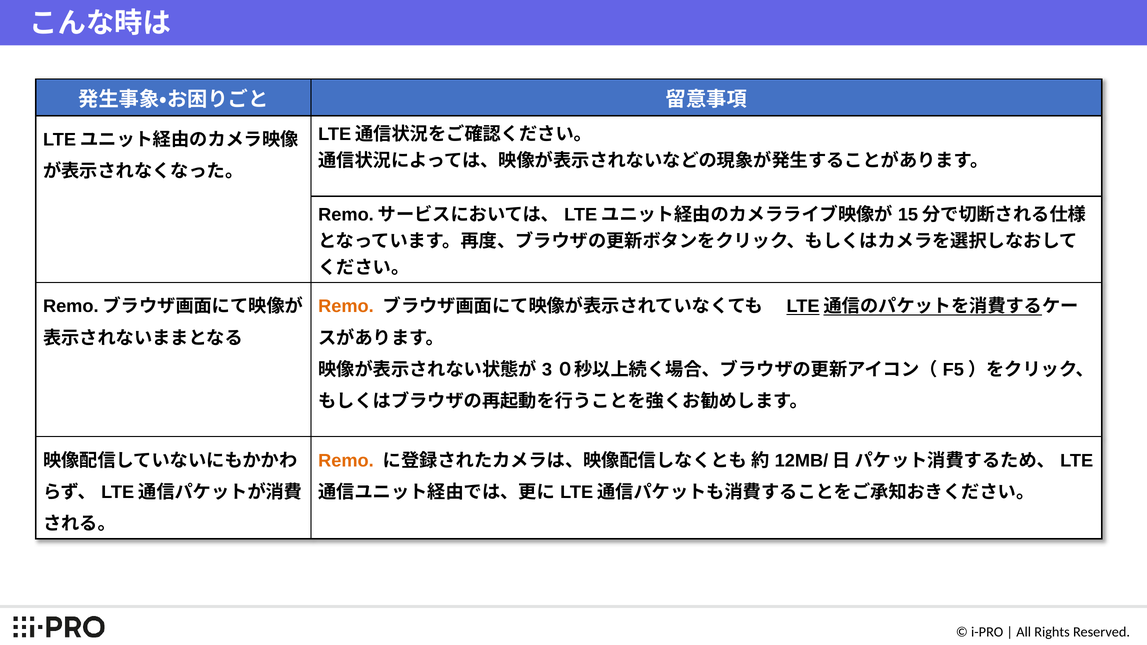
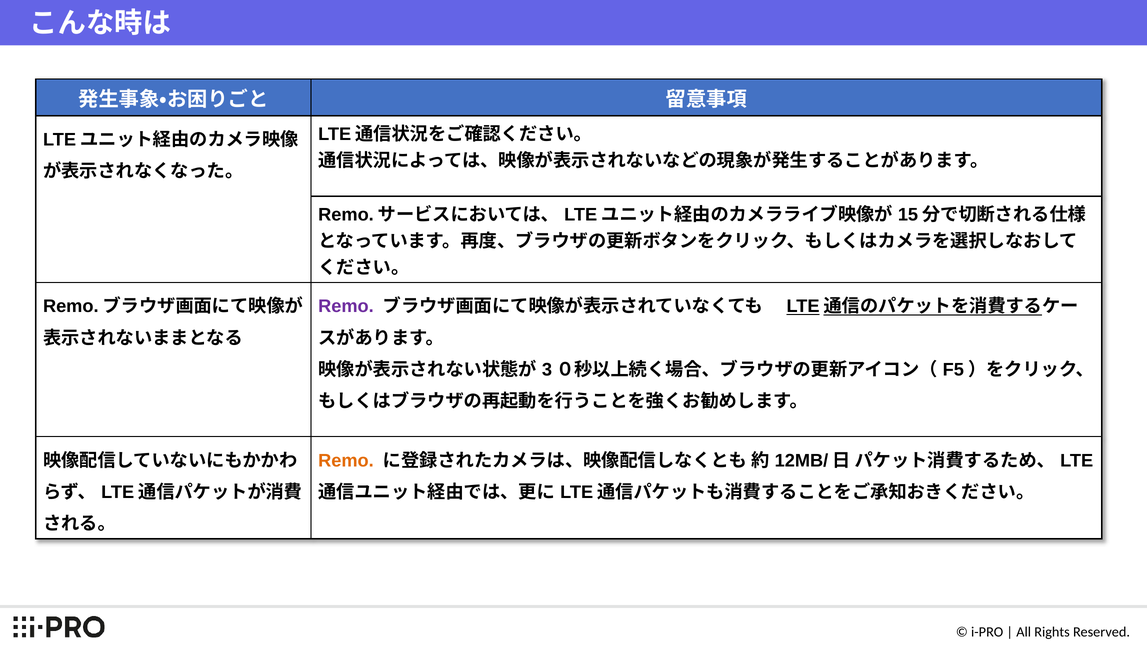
Remo at (346, 307) colour: orange -> purple
